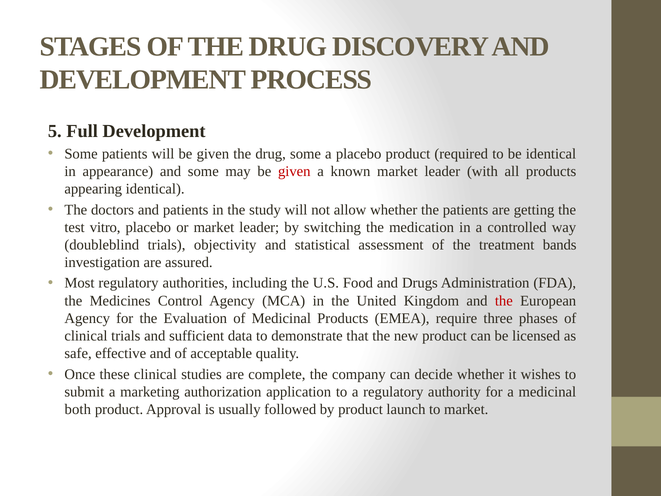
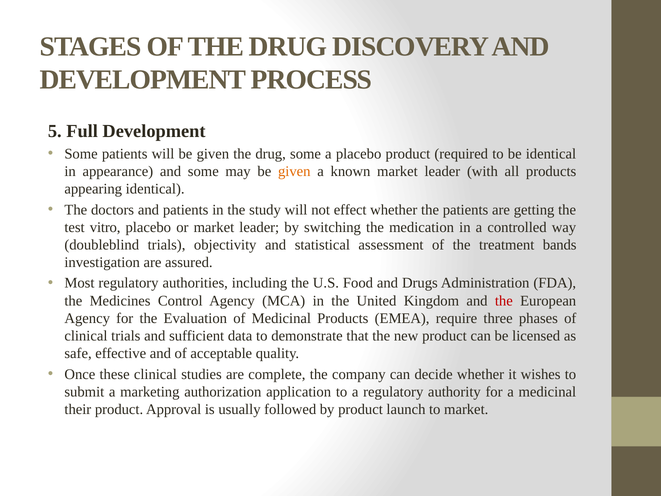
given at (294, 171) colour: red -> orange
allow: allow -> effect
both: both -> their
